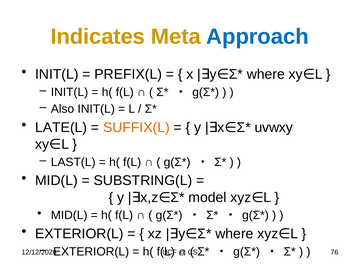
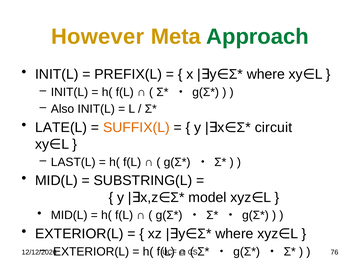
Indicates: Indicates -> However
Approach colour: blue -> green
uvwxy: uvwxy -> circuit
